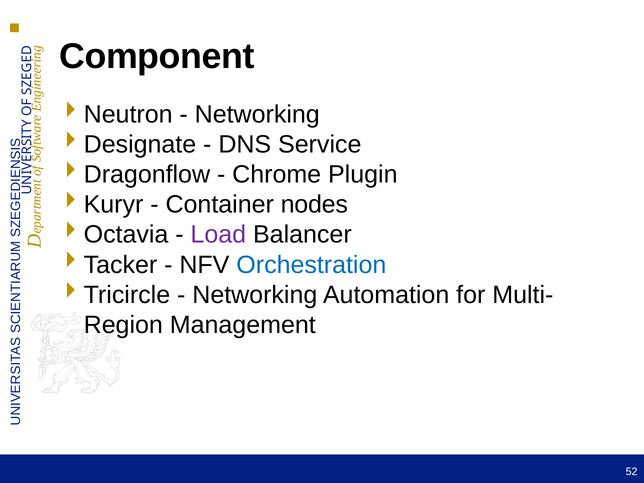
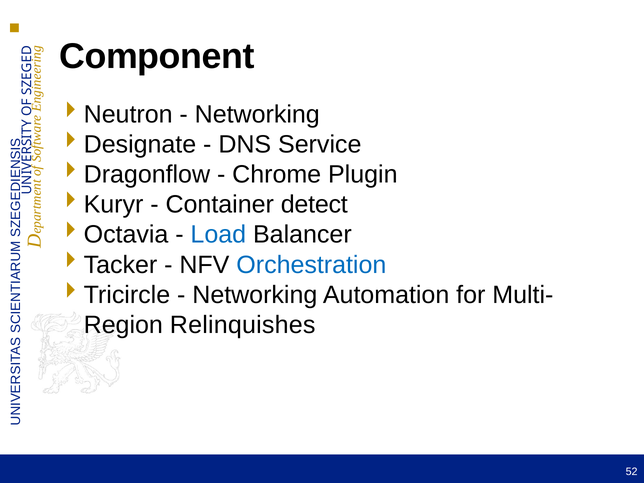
nodes: nodes -> detect
Load colour: purple -> blue
Management: Management -> Relinquishes
